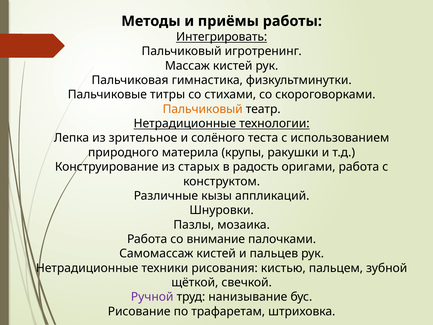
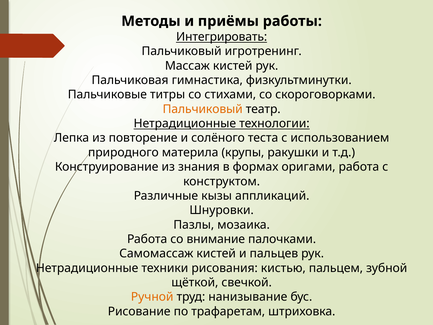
зрительное: зрительное -> повторение
старых: старых -> знания
радость: радость -> формах
Ручной colour: purple -> orange
